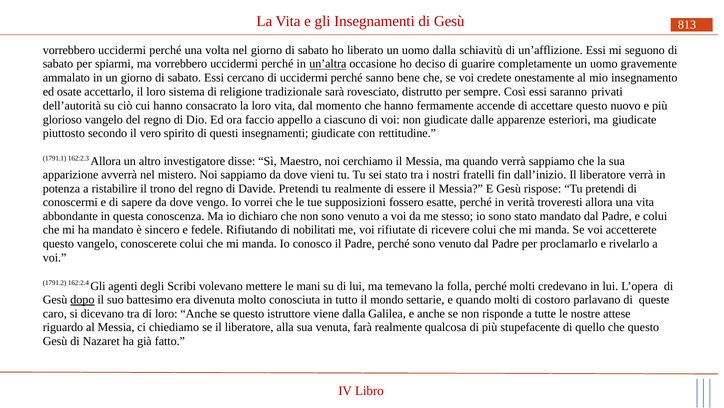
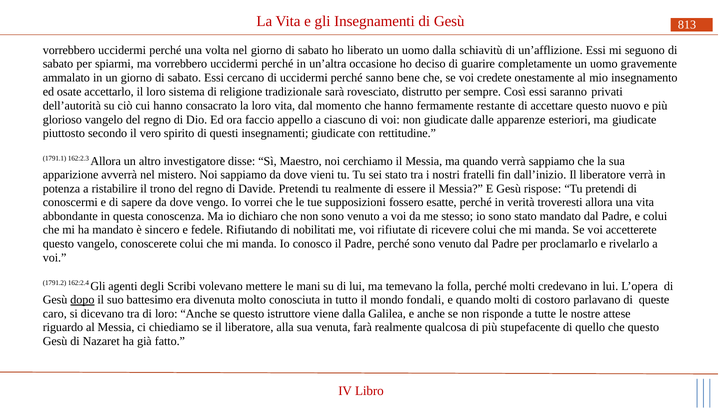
un’altra underline: present -> none
accende: accende -> restante
settarie: settarie -> fondali
